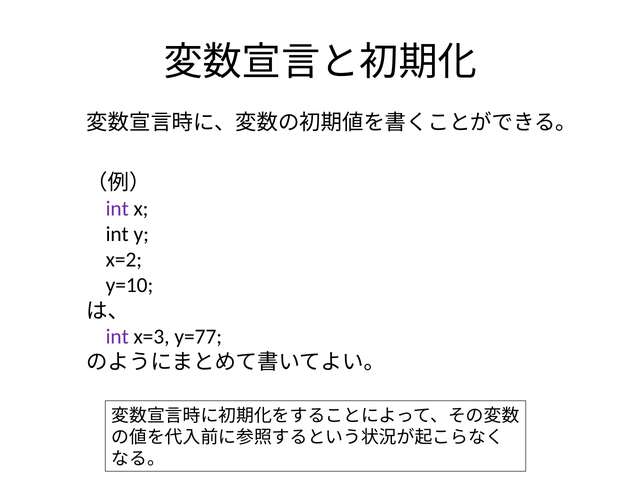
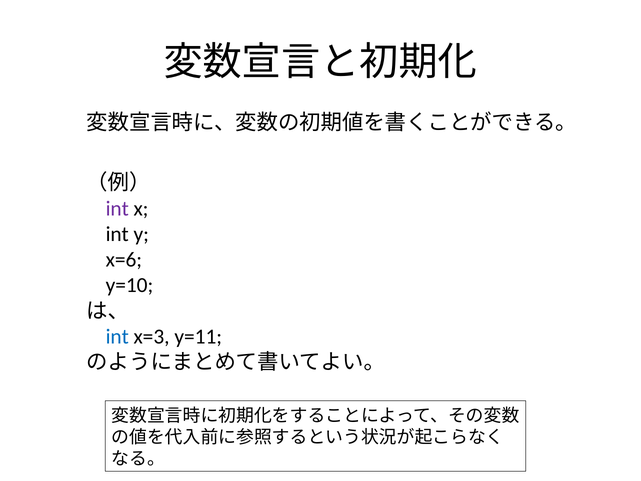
x=2: x=2 -> x=6
int at (117, 337) colour: purple -> blue
y=77: y=77 -> y=11
